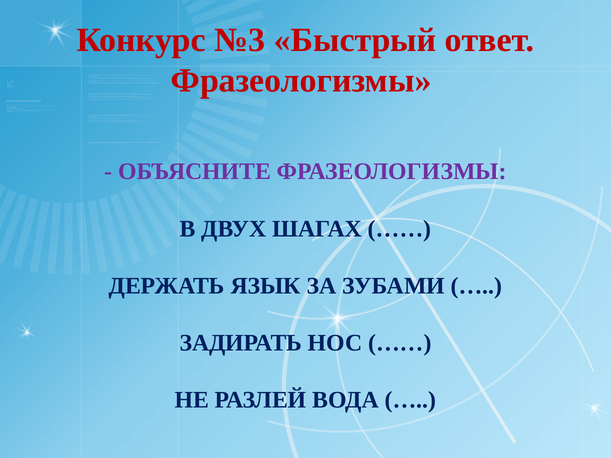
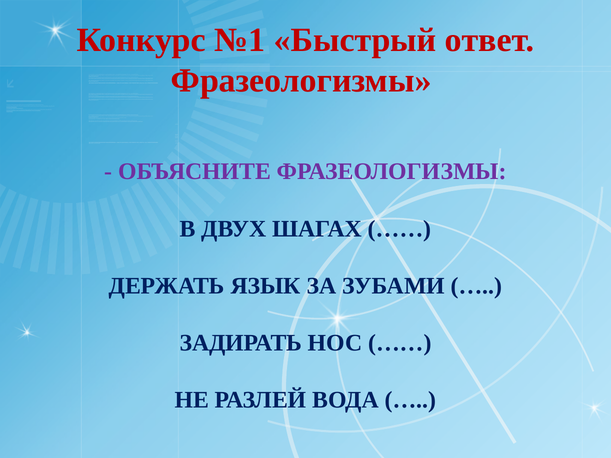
№3: №3 -> №1
